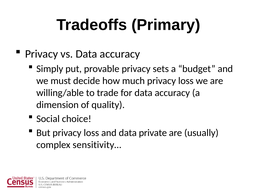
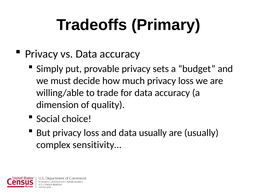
data private: private -> usually
